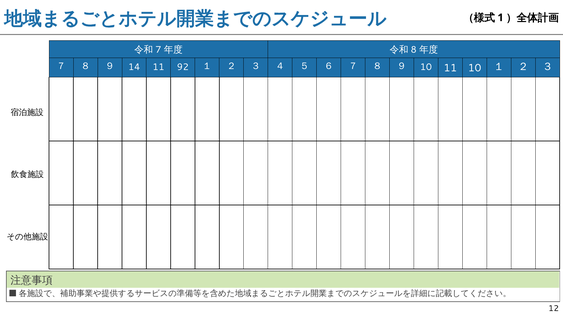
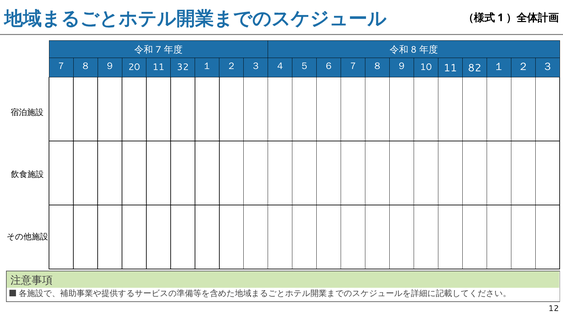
14: 14 -> 20
92: 92 -> 32
11 10: 10 -> 82
